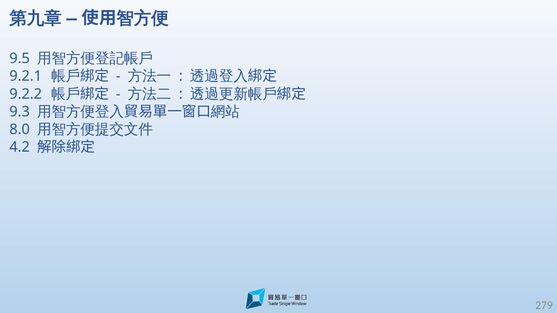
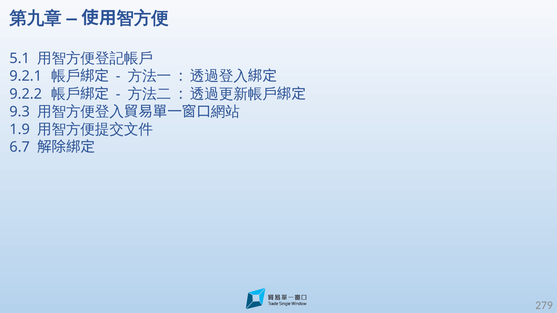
9.5: 9.5 -> 5.1
8.0: 8.0 -> 1.9
4.2: 4.2 -> 6.7
